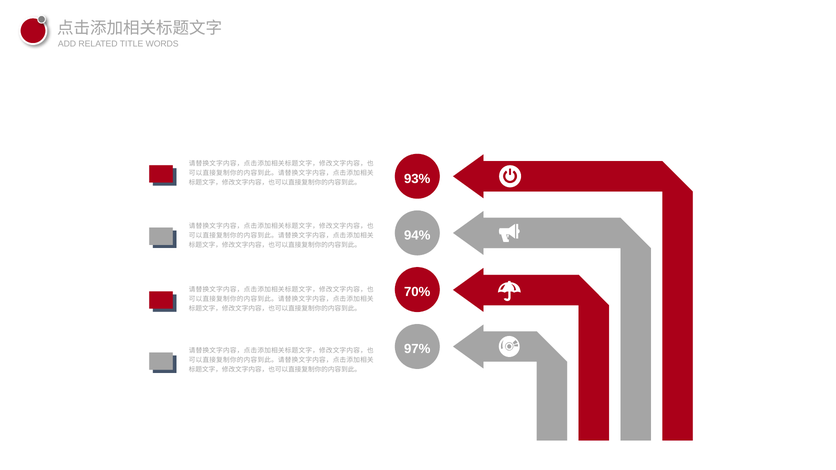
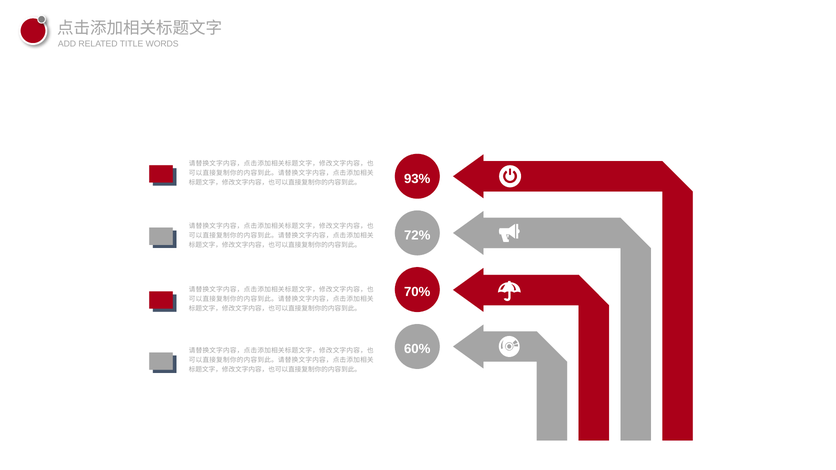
94%: 94% -> 72%
97%: 97% -> 60%
